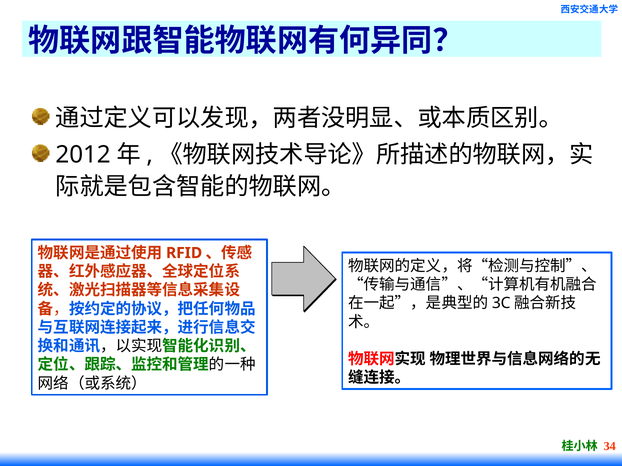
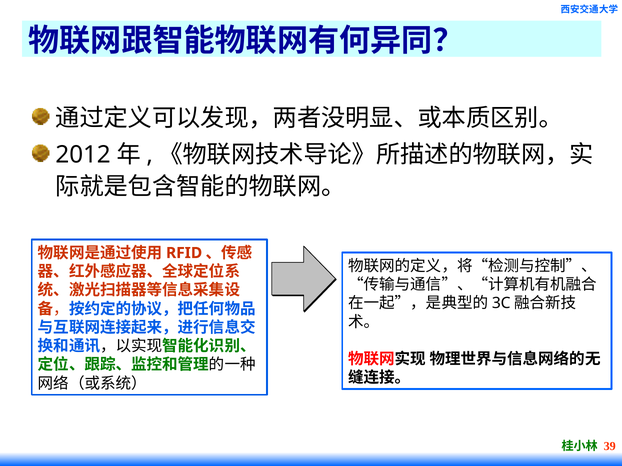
34: 34 -> 39
